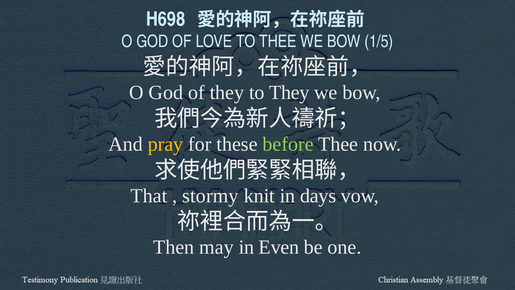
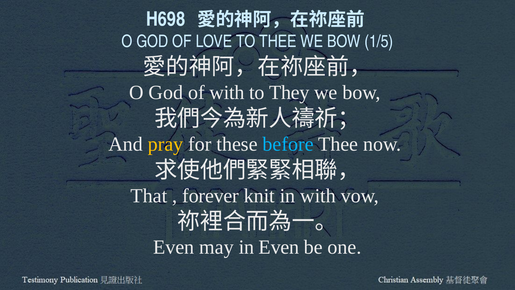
of they: they -> with
before colour: light green -> light blue
stormy: stormy -> forever
in days: days -> with
Then at (174, 247): Then -> Even
